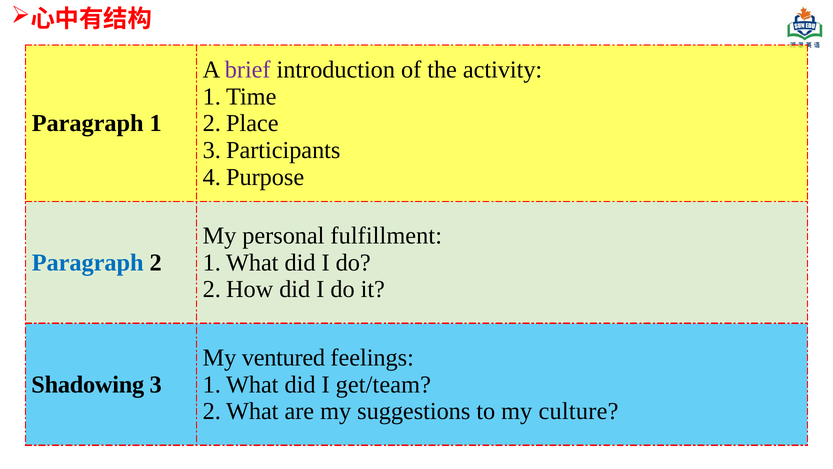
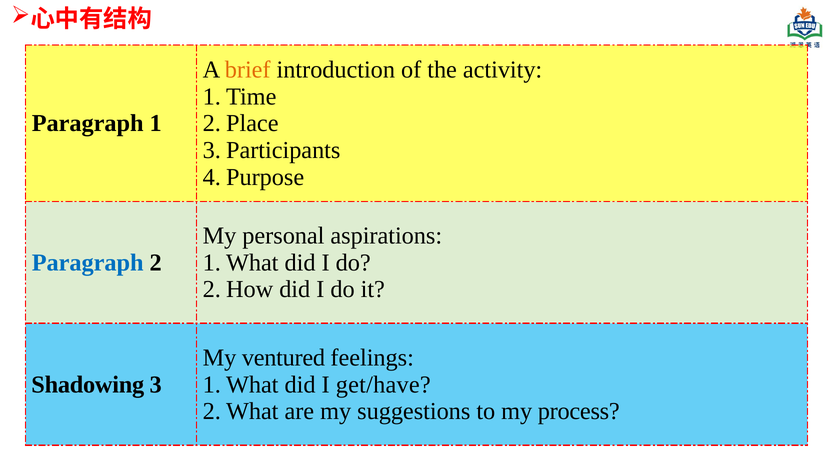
brief colour: purple -> orange
fulfillment: fulfillment -> aspirations
get/team: get/team -> get/have
culture: culture -> process
